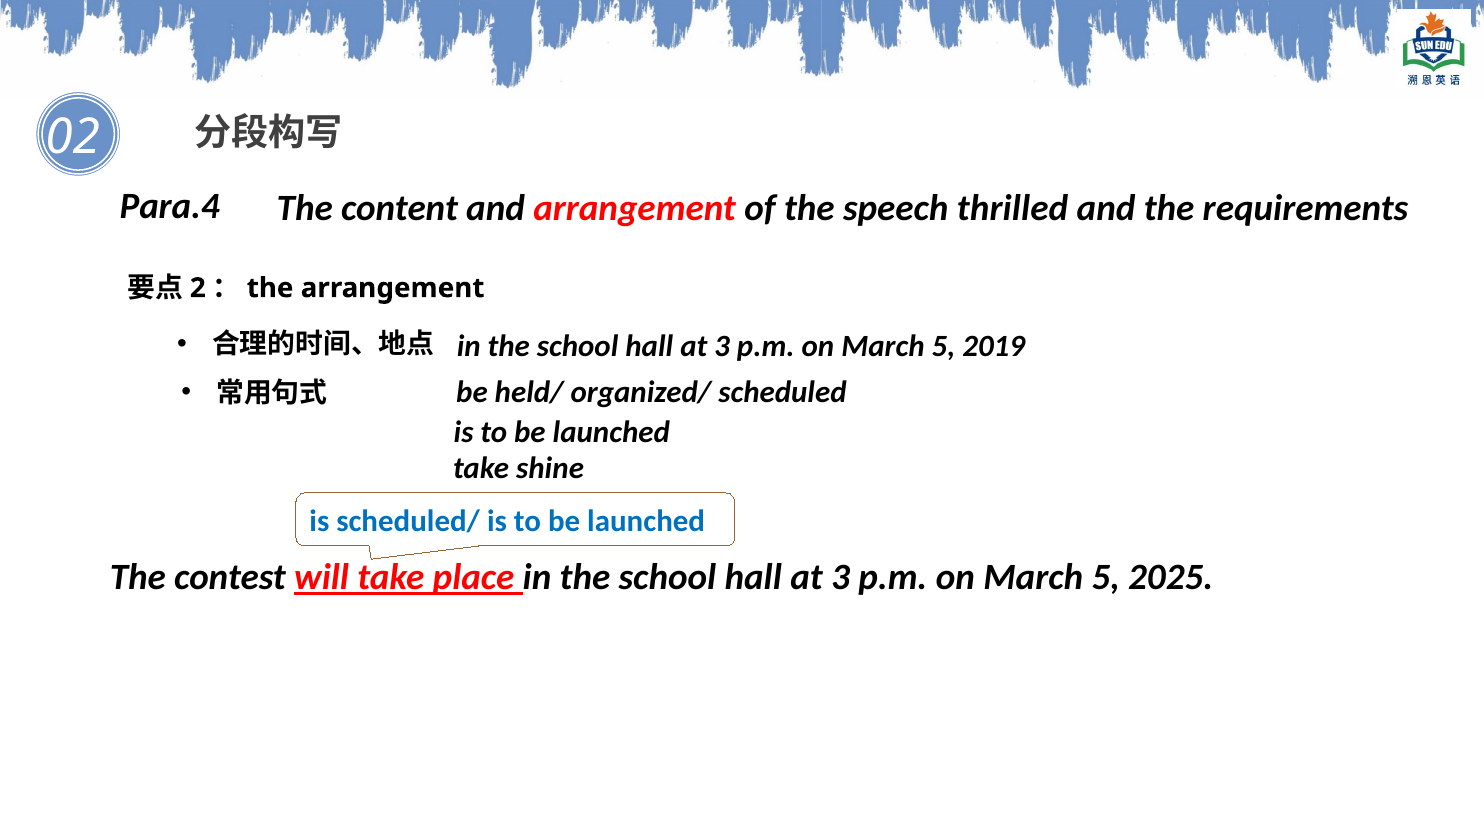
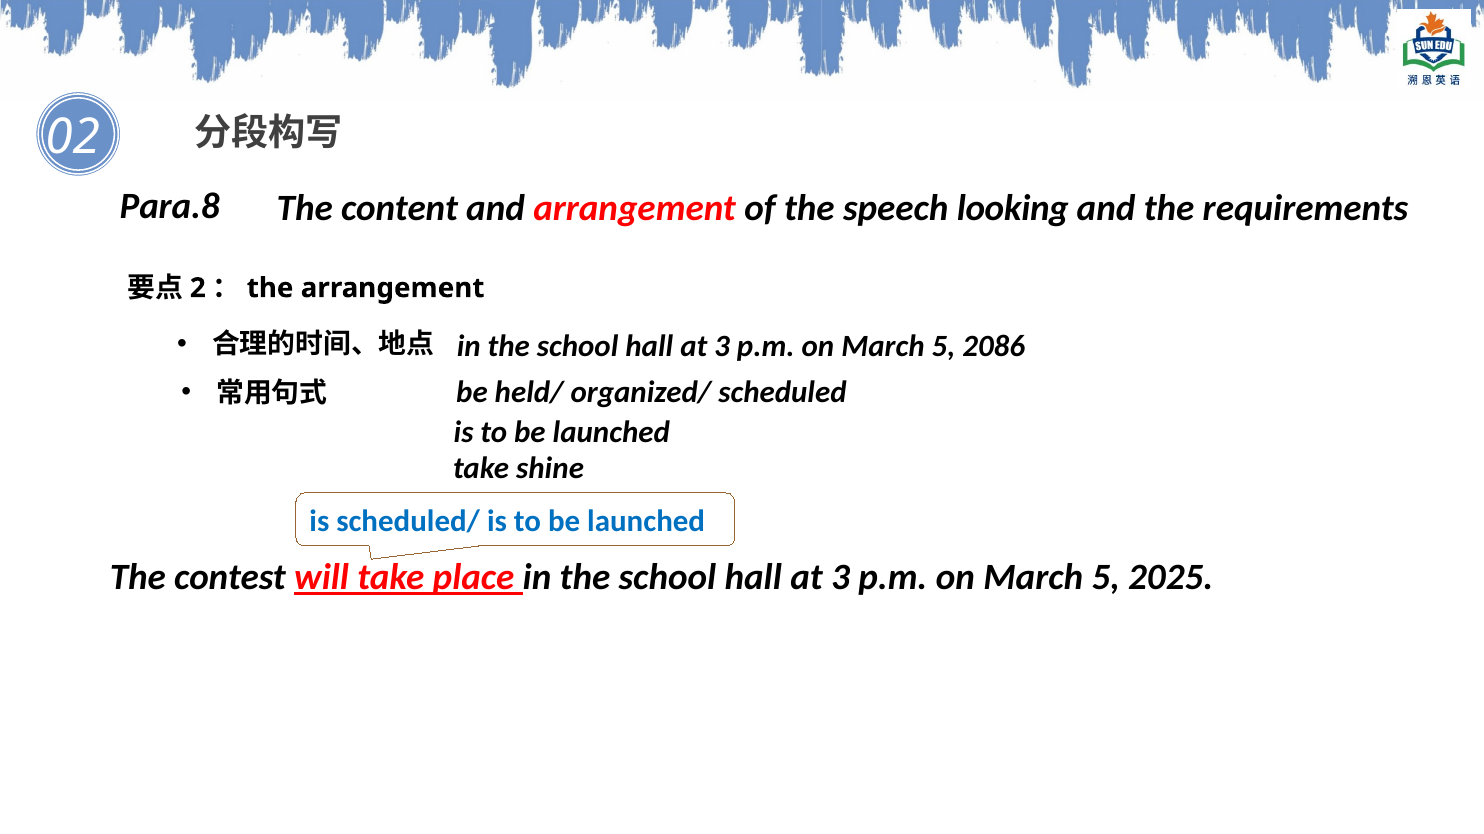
Para.4: Para.4 -> Para.8
thrilled: thrilled -> looking
2019: 2019 -> 2086
